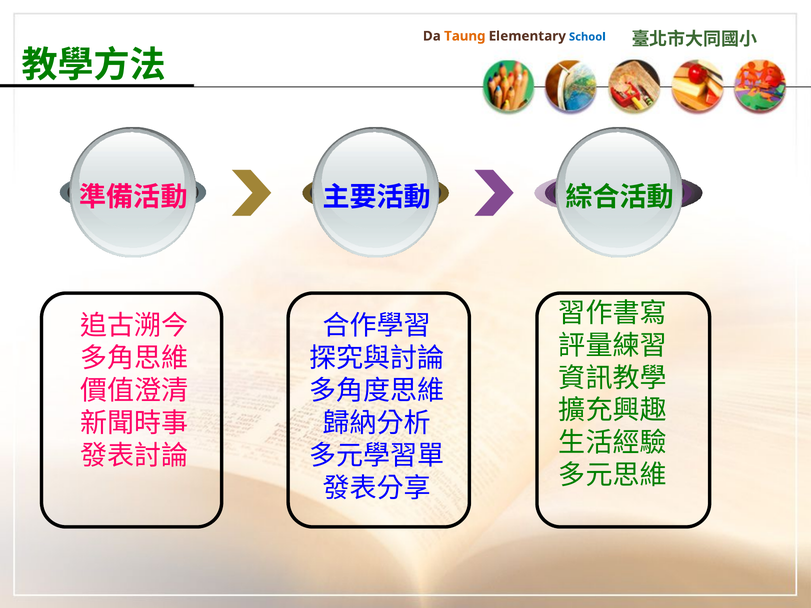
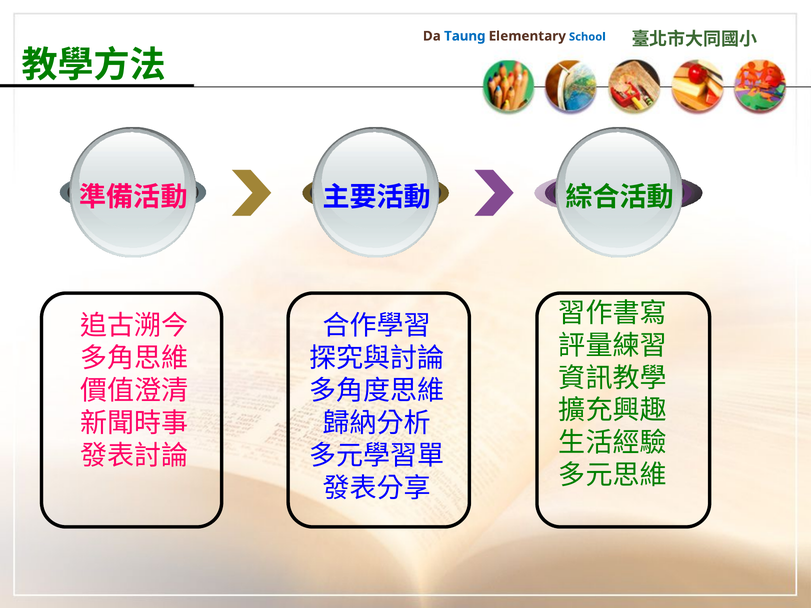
Taung colour: orange -> blue
